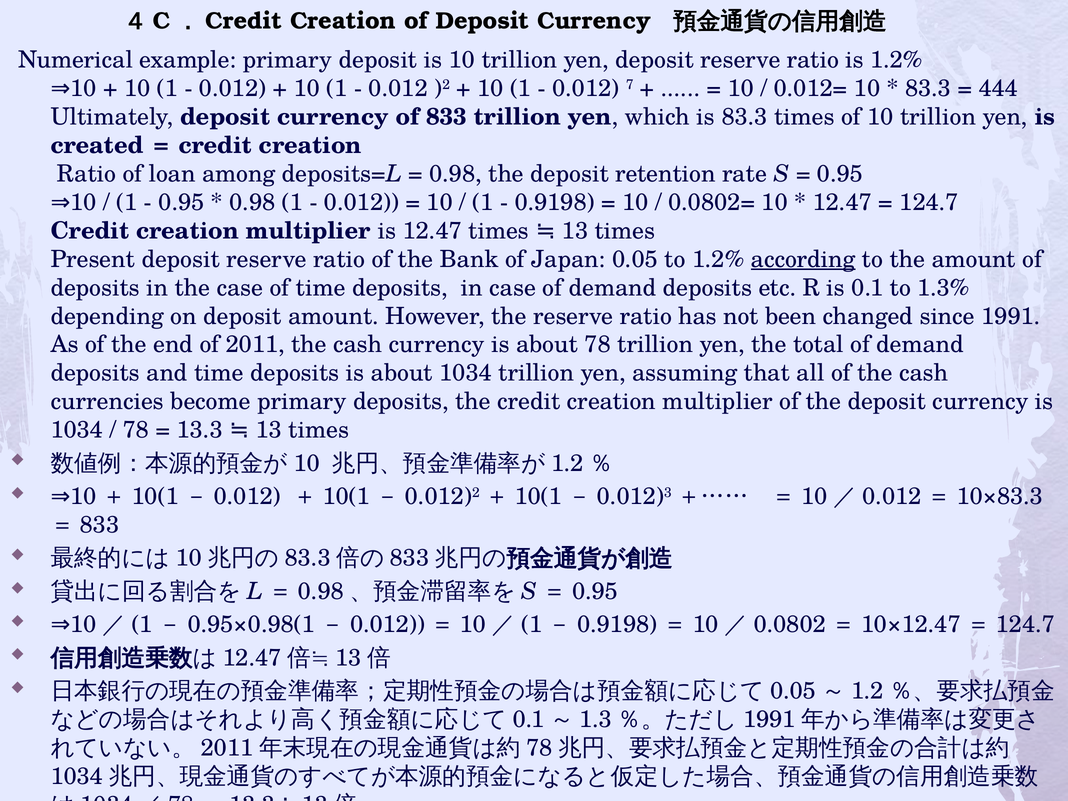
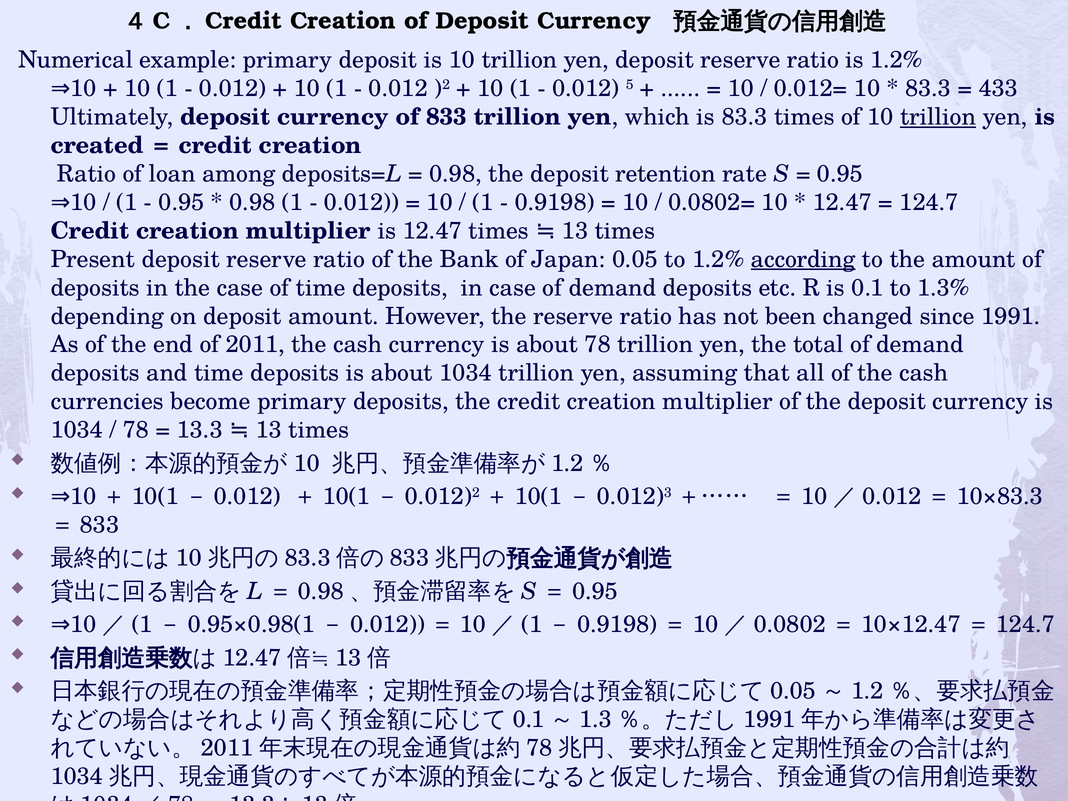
7: 7 -> 5
444: 444 -> 433
trillion at (938, 117) underline: none -> present
